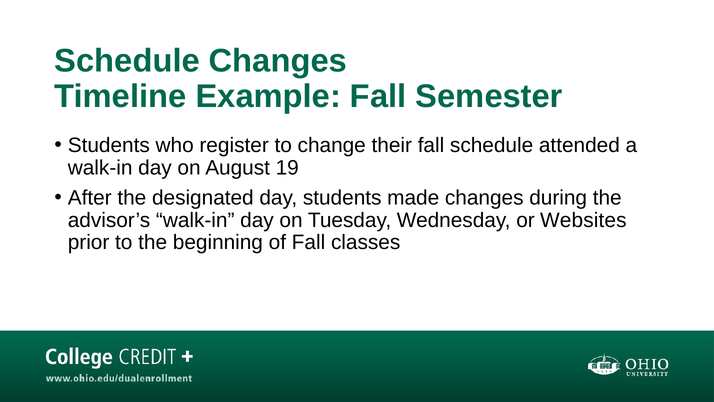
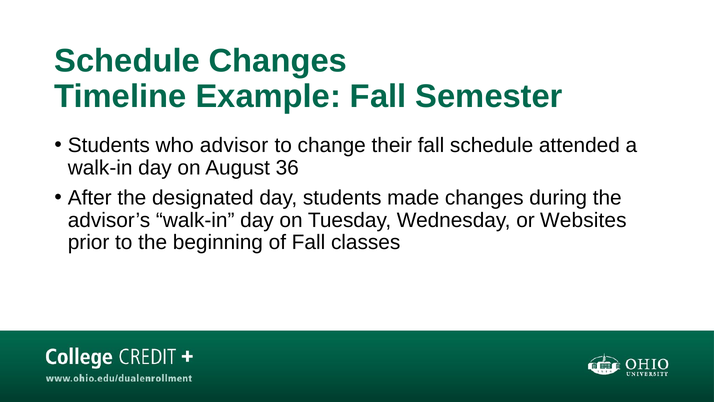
register: register -> advisor
19: 19 -> 36
